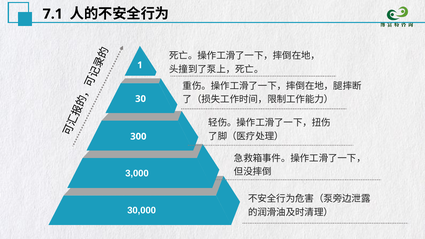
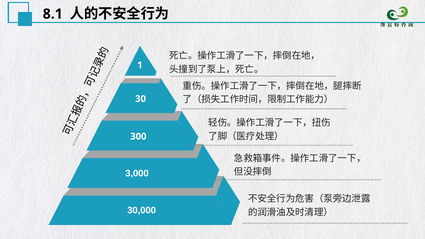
7.1: 7.1 -> 8.1
